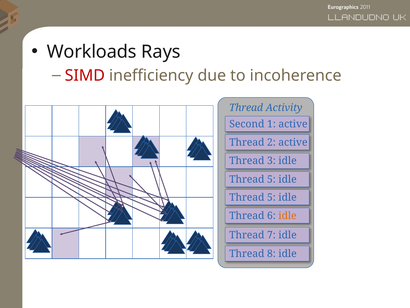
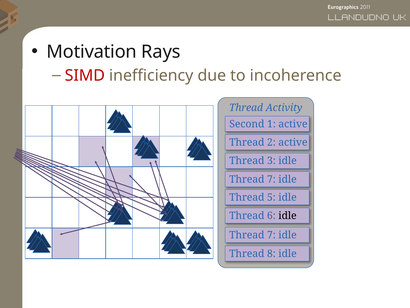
Workloads: Workloads -> Motivation
5 at (271, 179): 5 -> 7
idle at (288, 215) colour: orange -> black
